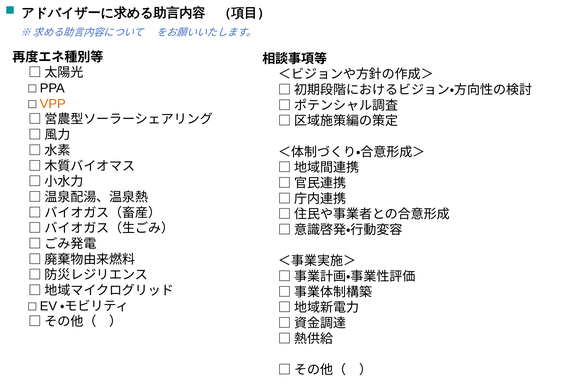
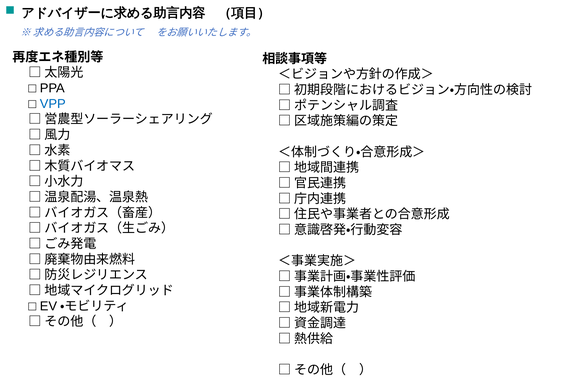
VPP colour: orange -> blue
